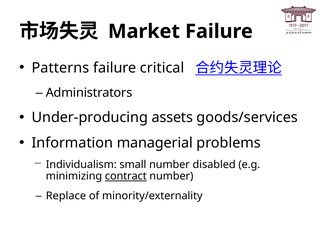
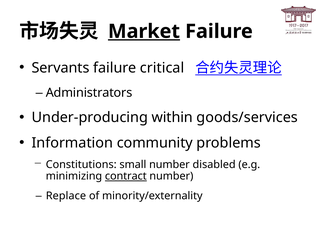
Market underline: none -> present
Patterns: Patterns -> Servants
assets: assets -> within
managerial: managerial -> community
Individualism: Individualism -> Constitutions
